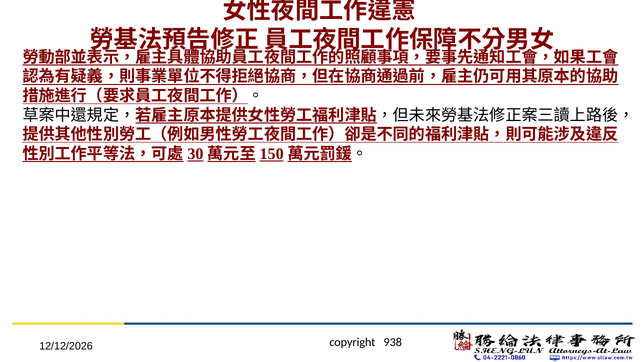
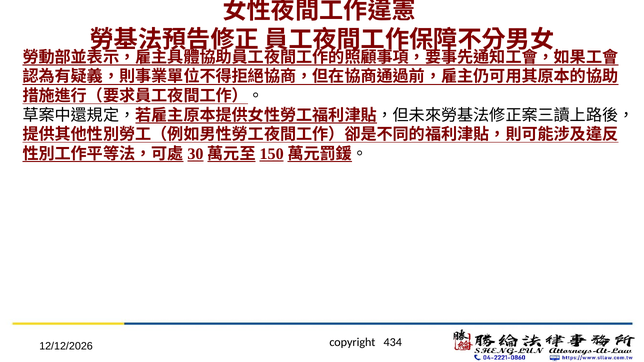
938: 938 -> 434
